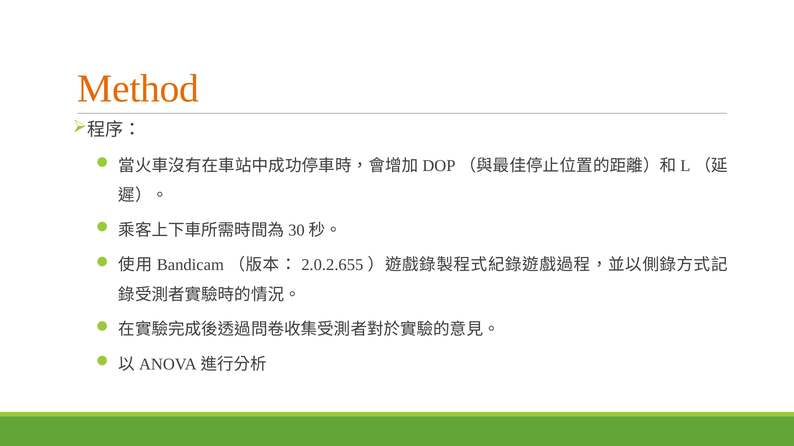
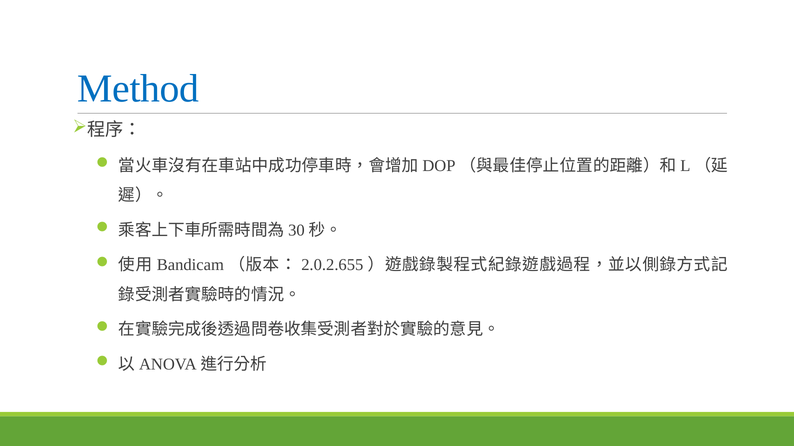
Method colour: orange -> blue
